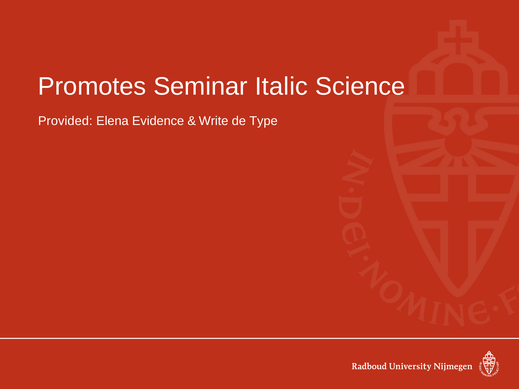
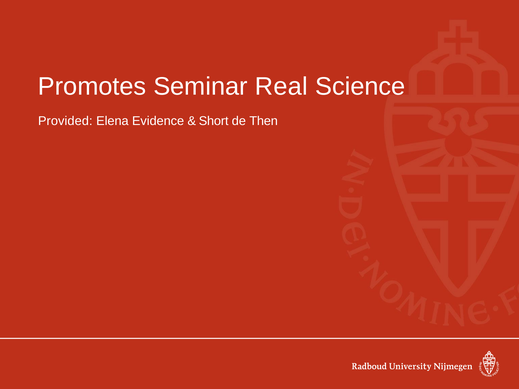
Italic: Italic -> Real
Write: Write -> Short
Type: Type -> Then
